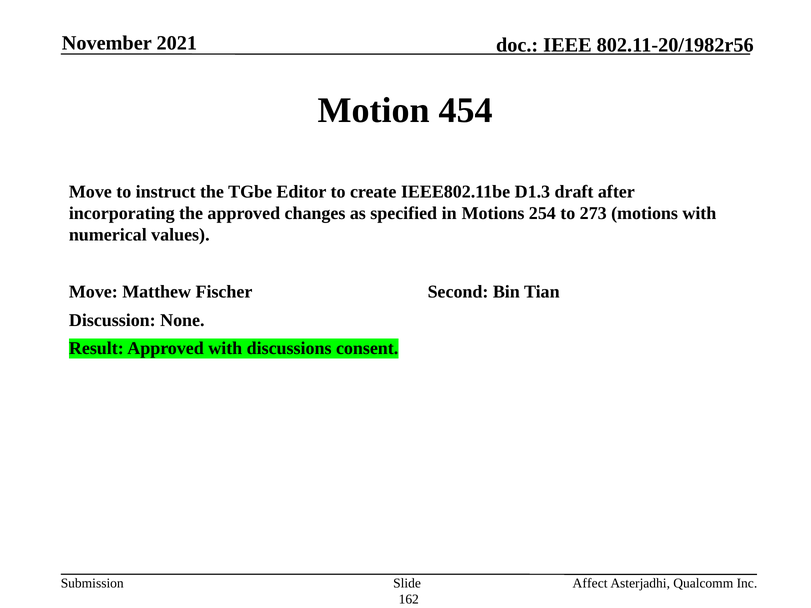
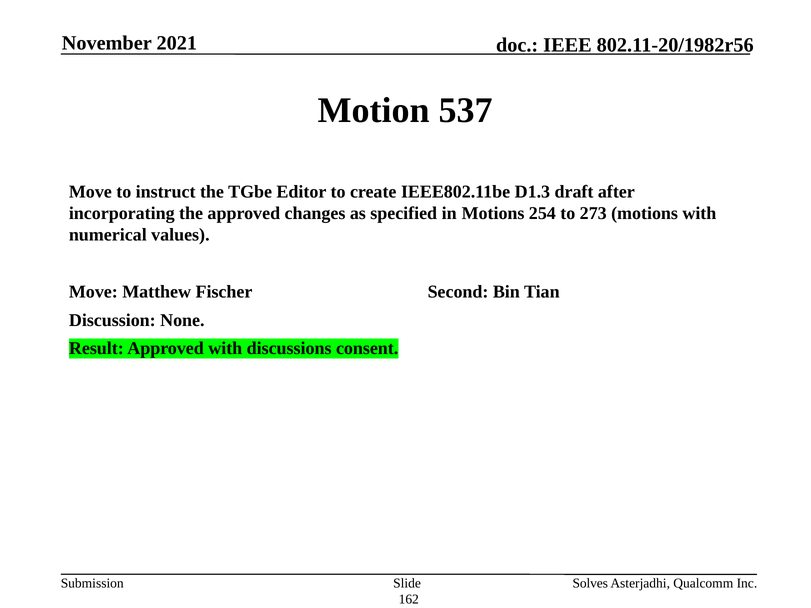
454: 454 -> 537
Affect: Affect -> Solves
